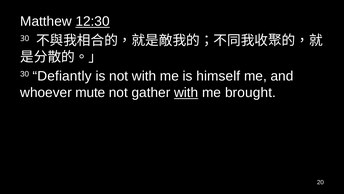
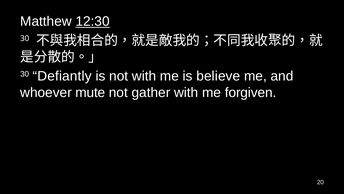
himself: himself -> believe
with at (186, 92) underline: present -> none
brought: brought -> forgiven
